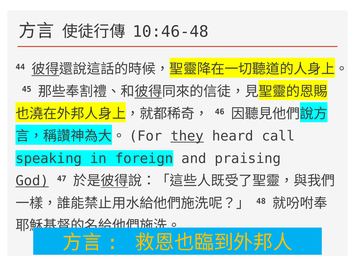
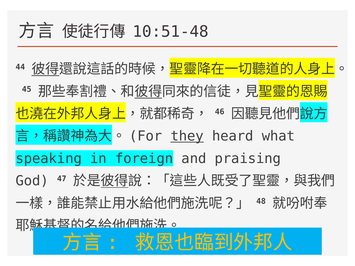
10:46-48: 10:46-48 -> 10:51-48
call: call -> what
God underline: present -> none
